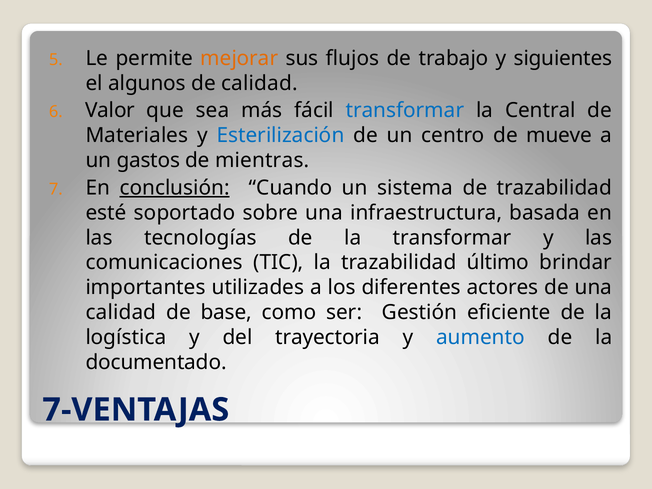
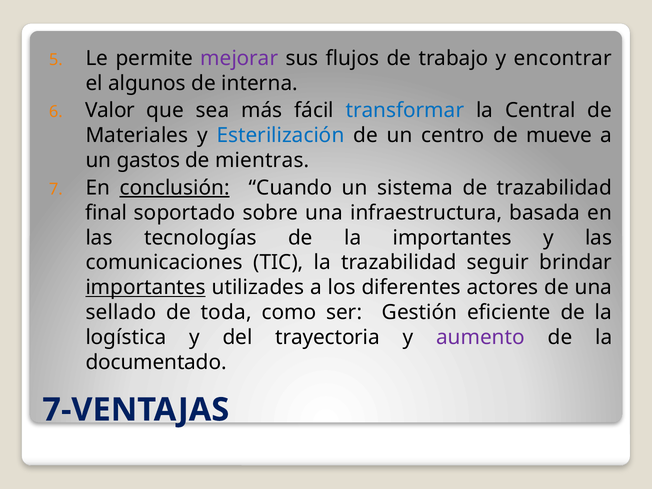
mejorar colour: orange -> purple
siguientes: siguientes -> encontrar
de calidad: calidad -> interna
esté: esté -> final
la transformar: transformar -> importantes
último: último -> seguir
importantes at (146, 288) underline: none -> present
calidad at (121, 313): calidad -> sellado
base: base -> toda
aumento colour: blue -> purple
